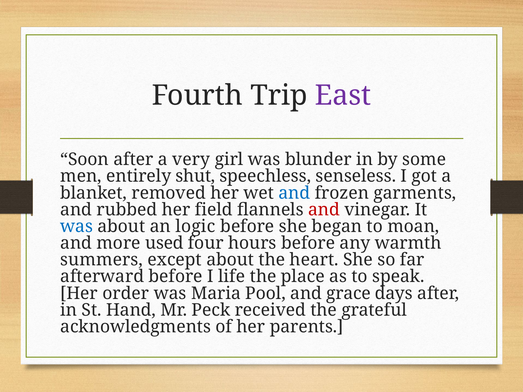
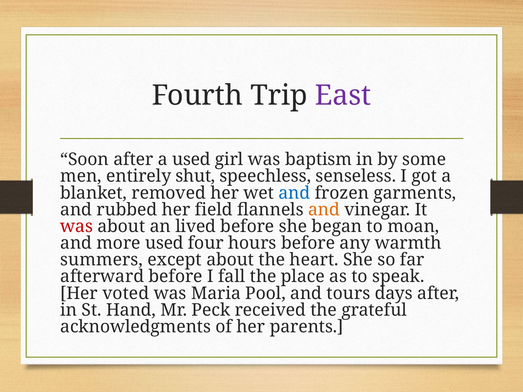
a very: very -> used
blunder: blunder -> baptism
and at (324, 210) colour: red -> orange
was at (77, 227) colour: blue -> red
logic: logic -> lived
life: life -> fall
order: order -> voted
grace: grace -> tours
